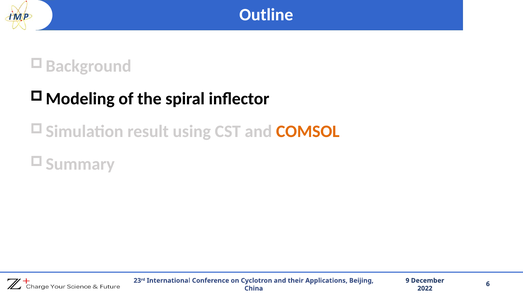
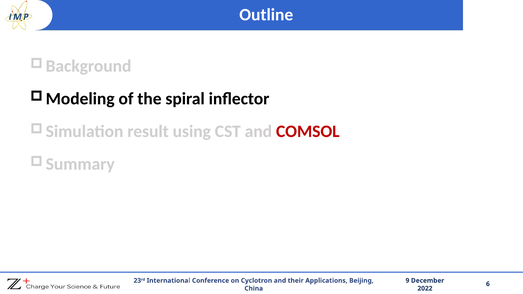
COMSOL colour: orange -> red
